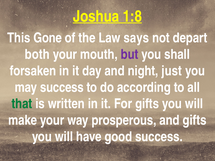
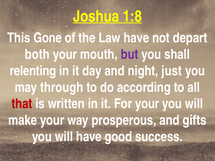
Law says: says -> have
forsaken: forsaken -> relenting
may success: success -> through
that colour: green -> red
For gifts: gifts -> your
